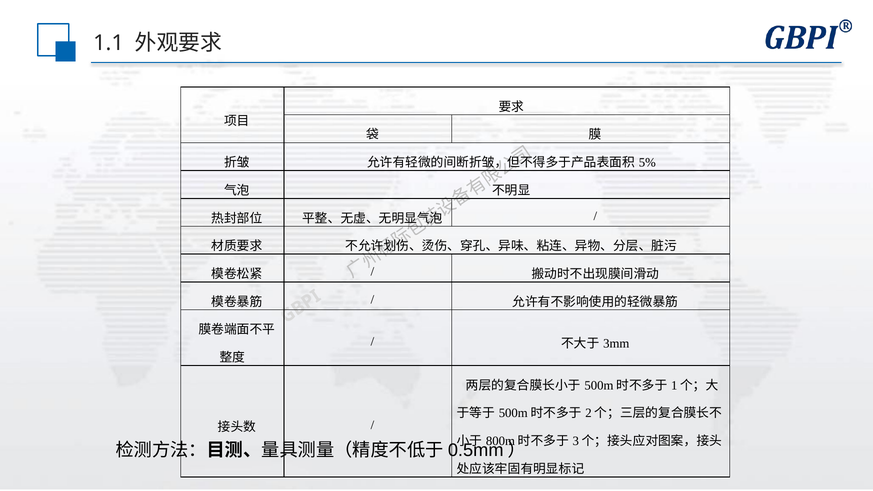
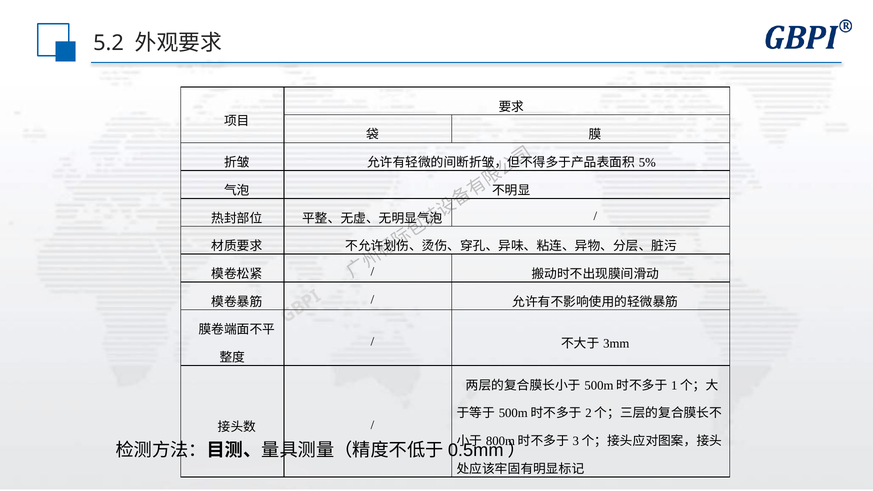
1.1: 1.1 -> 5.2
